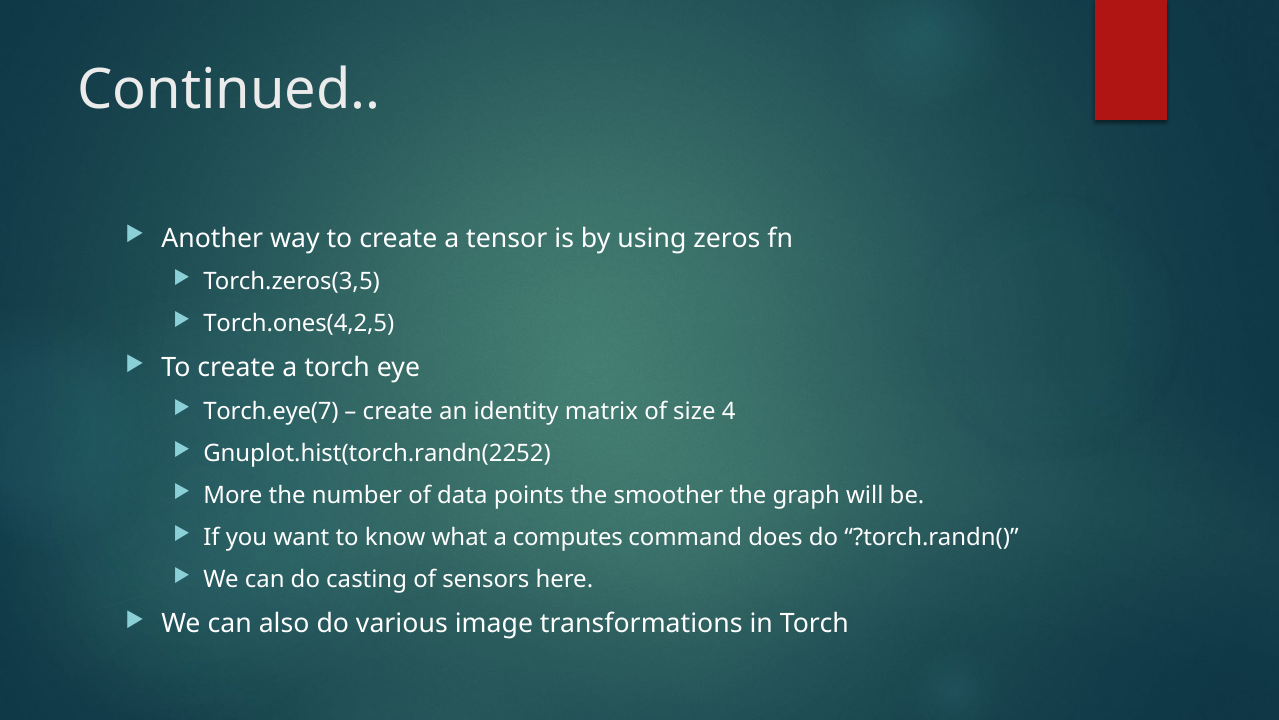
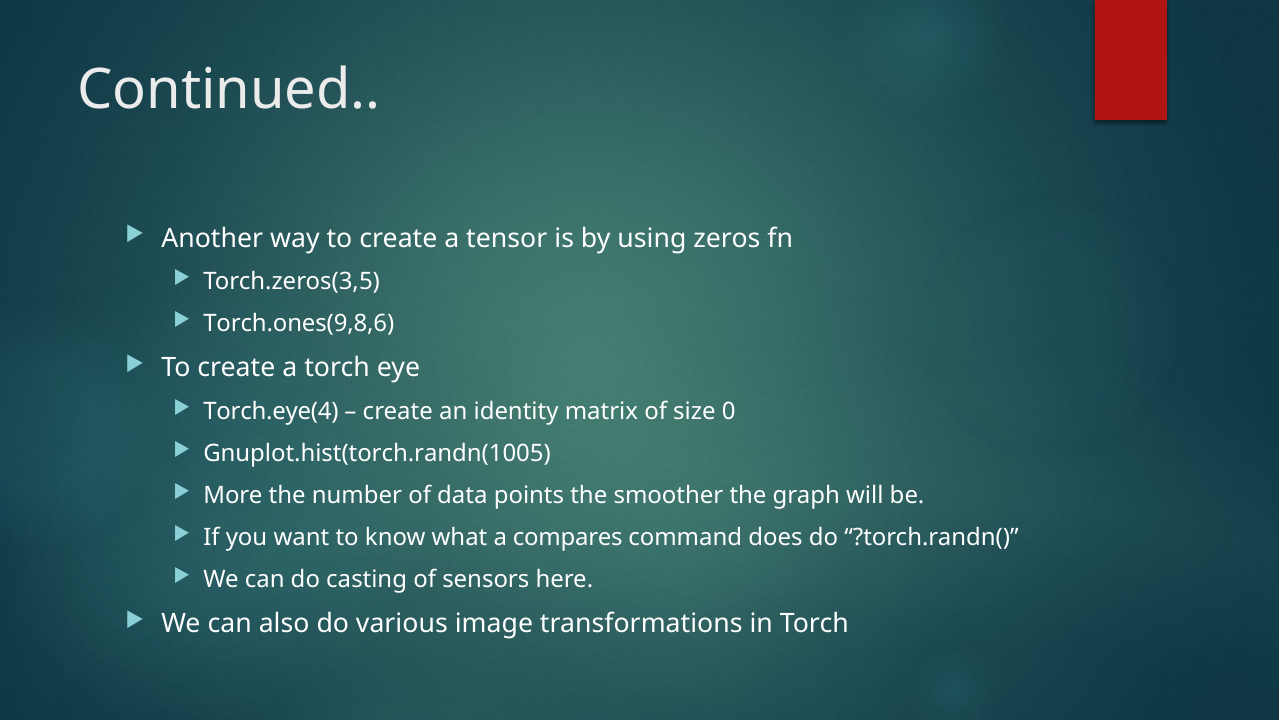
Torch.ones(4,2,5: Torch.ones(4,2,5 -> Torch.ones(9,8,6
Torch.eye(7: Torch.eye(7 -> Torch.eye(4
4: 4 -> 0
Gnuplot.hist(torch.randn(2252: Gnuplot.hist(torch.randn(2252 -> Gnuplot.hist(torch.randn(1005
computes: computes -> compares
